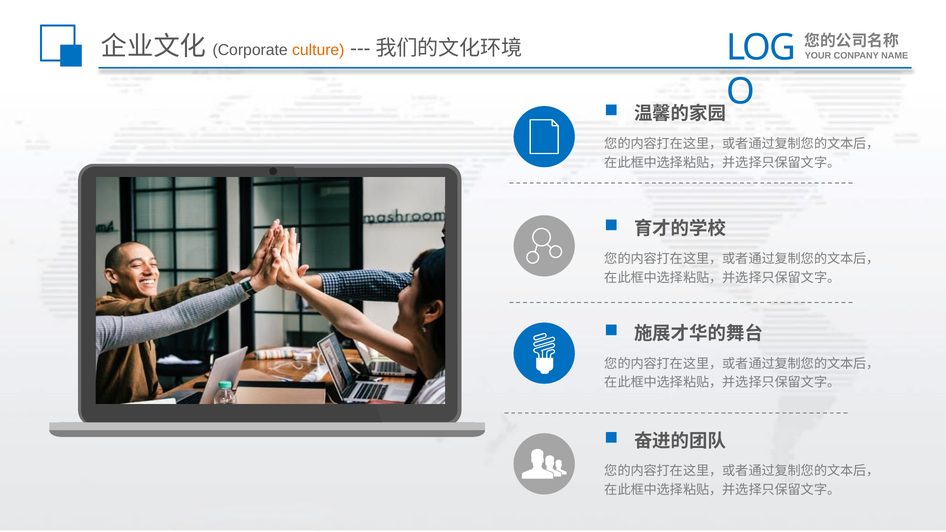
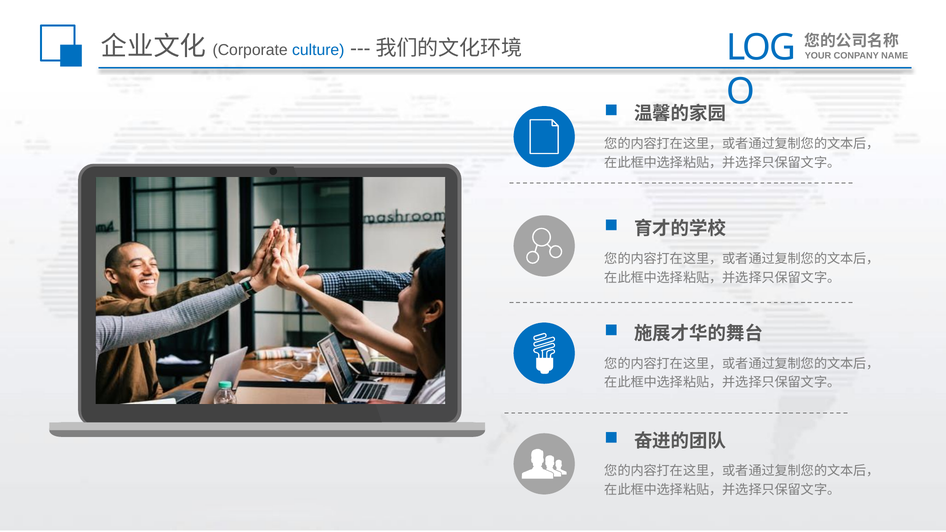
culture colour: orange -> blue
